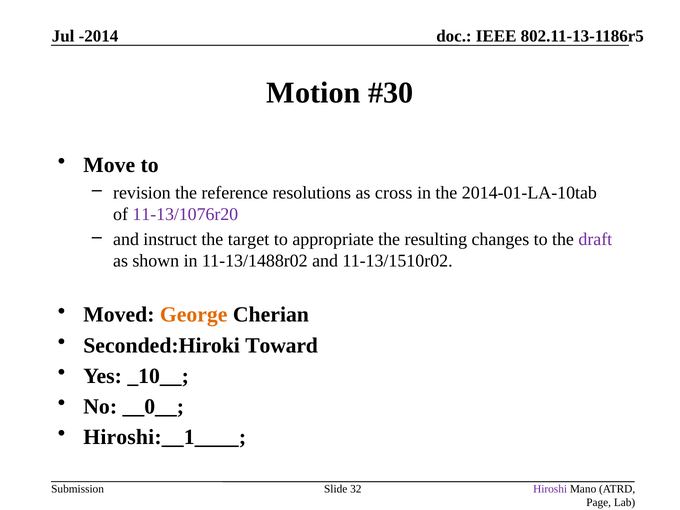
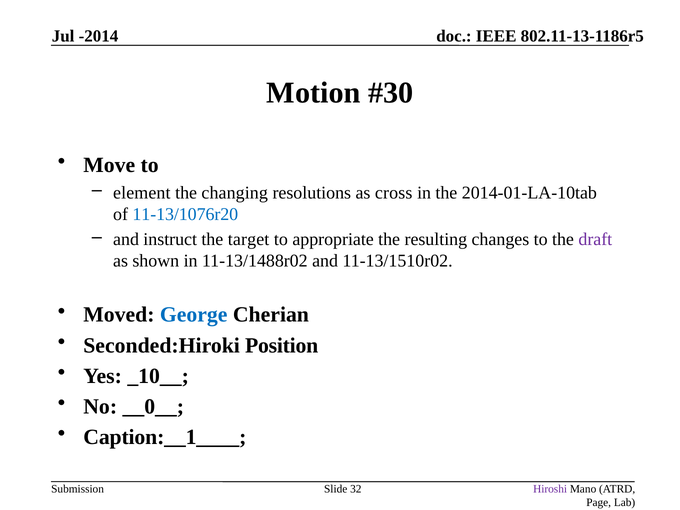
revision: revision -> element
reference: reference -> changing
11-13/1076r20 colour: purple -> blue
George colour: orange -> blue
Toward: Toward -> Position
Hiroshi:__1____: Hiroshi:__1____ -> Caption:__1____
